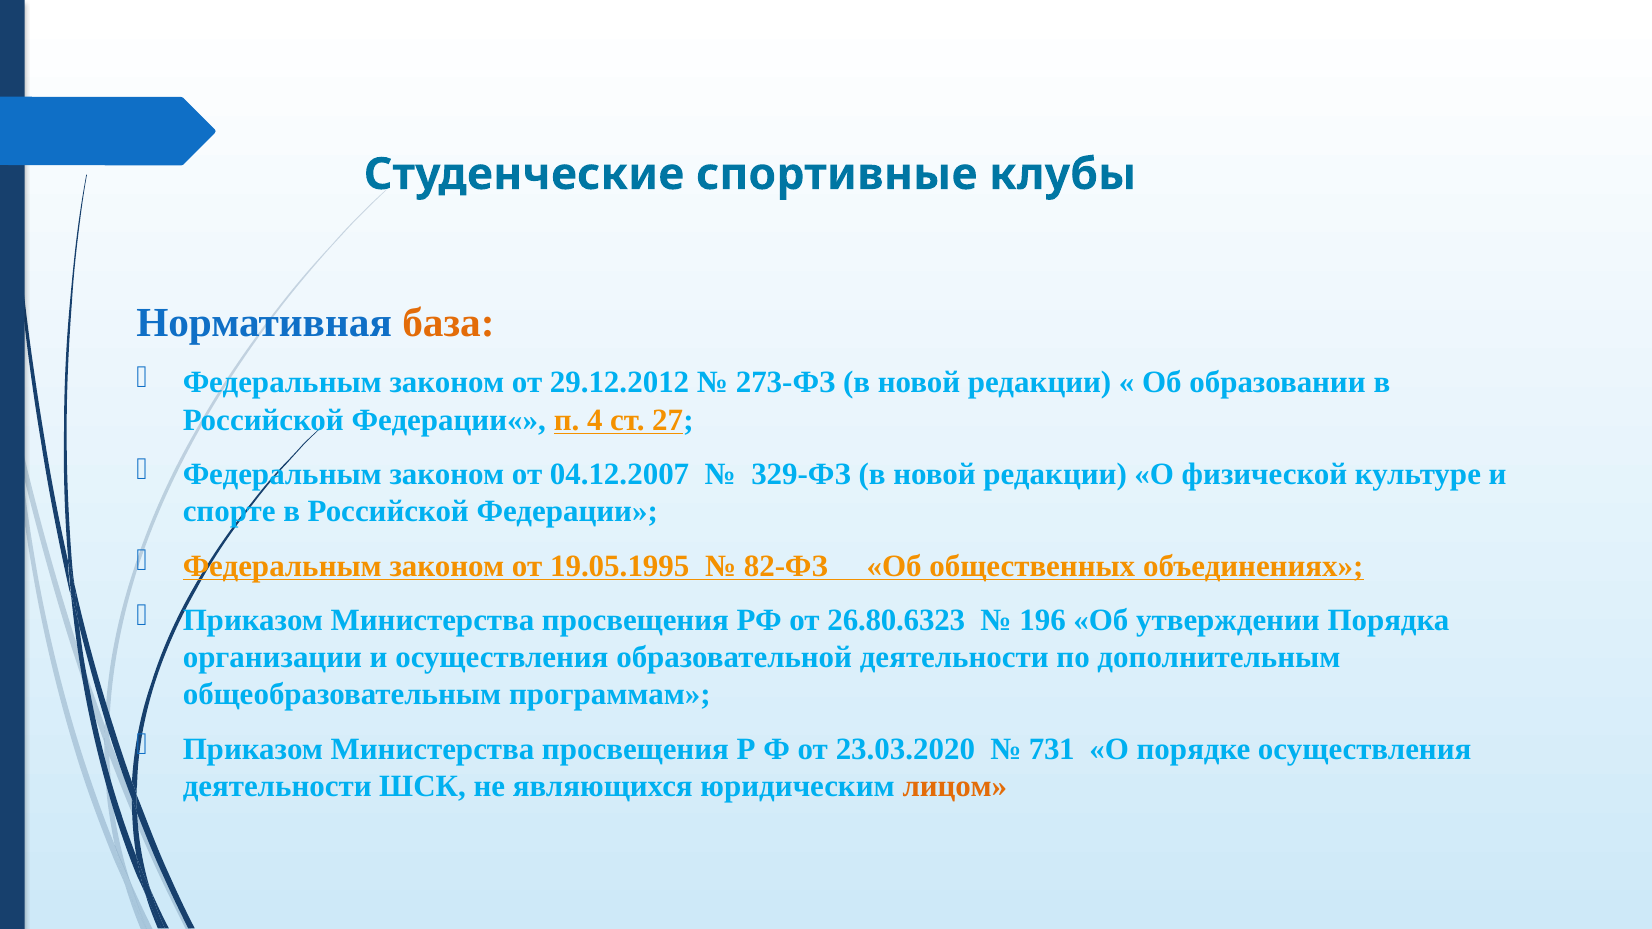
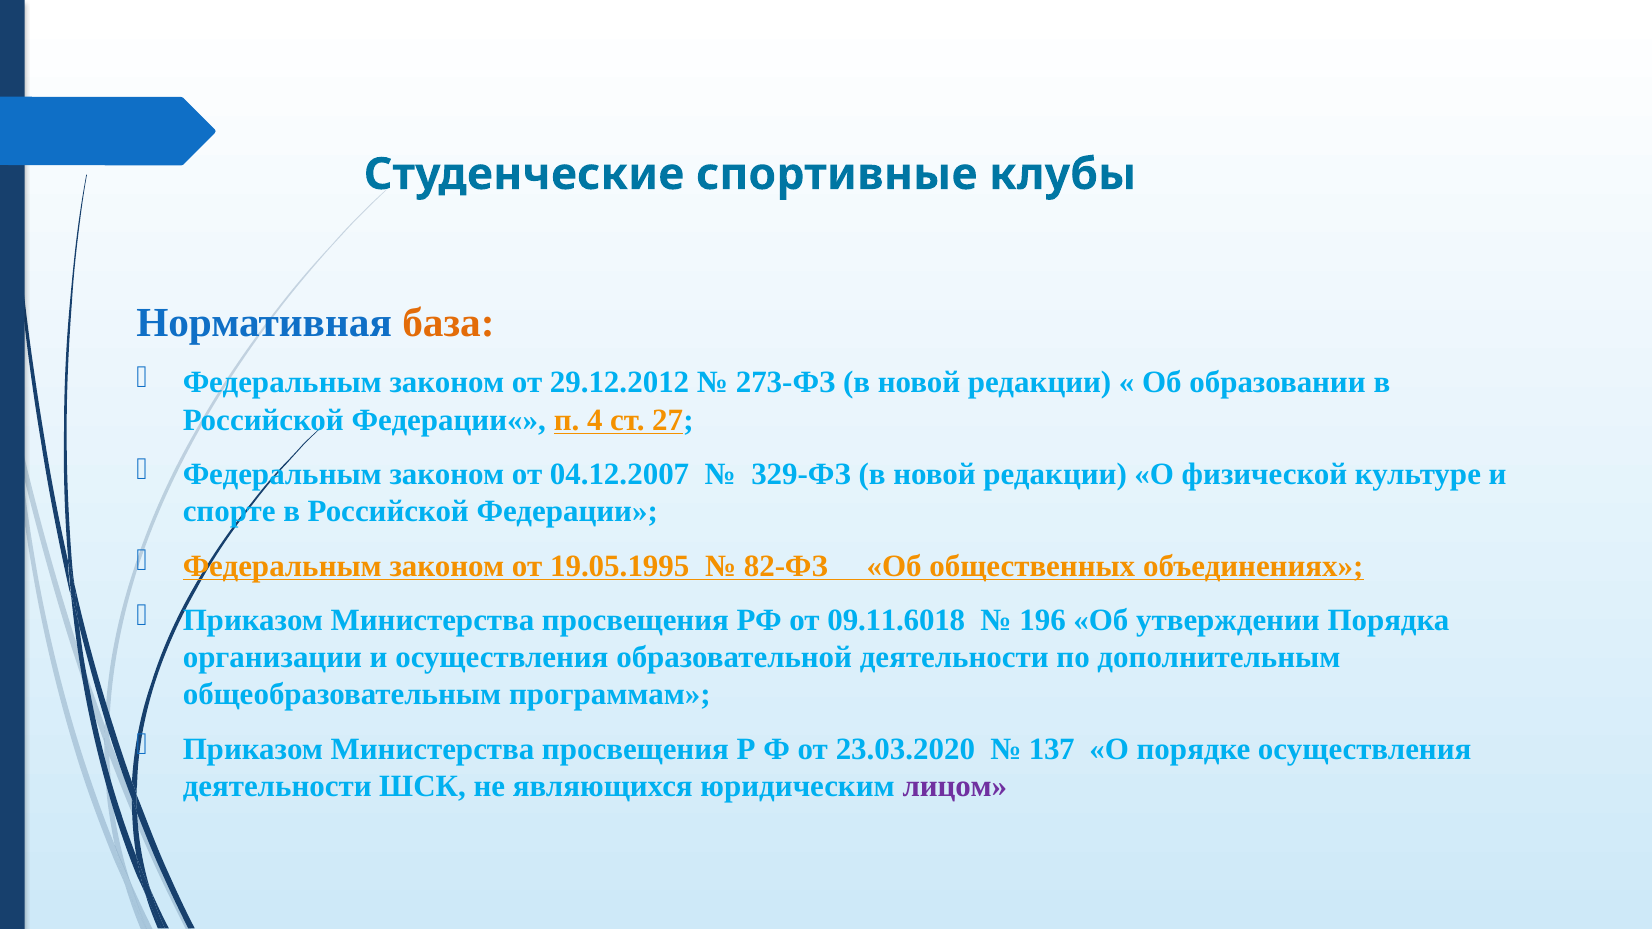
26.80.6323: 26.80.6323 -> 09.11.6018
731: 731 -> 137
лицом colour: orange -> purple
